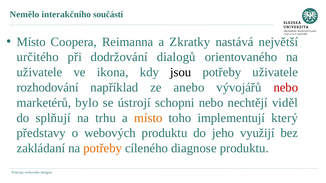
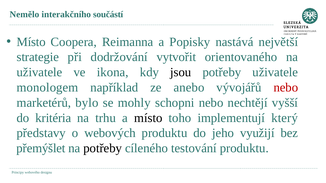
Zkratky: Zkratky -> Popisky
určitého: určitého -> strategie
dialogů: dialogů -> vytvořit
rozhodování: rozhodování -> monologem
ústrojí: ústrojí -> mohly
viděl: viděl -> vyšší
splňují: splňují -> kritéria
místo at (148, 118) colour: orange -> black
zakládaní: zakládaní -> přemýšlet
potřeby at (103, 149) colour: orange -> black
diagnose: diagnose -> testování
